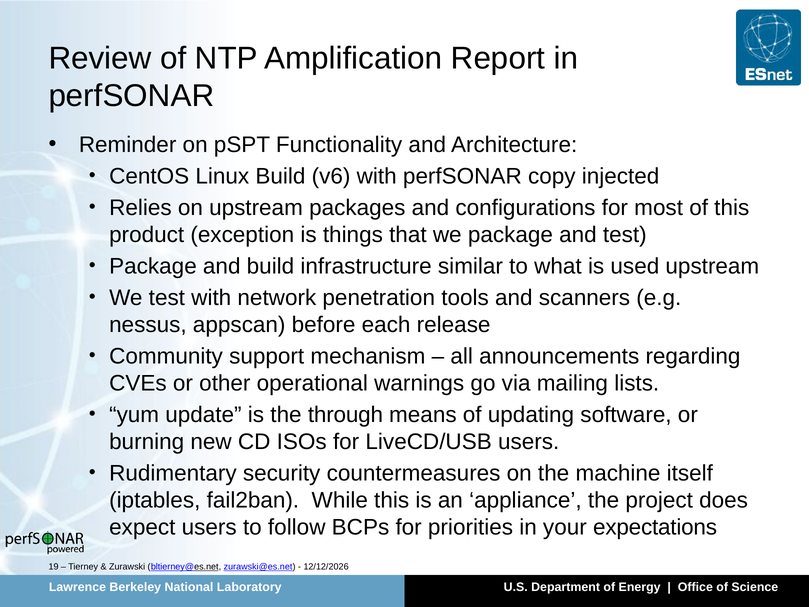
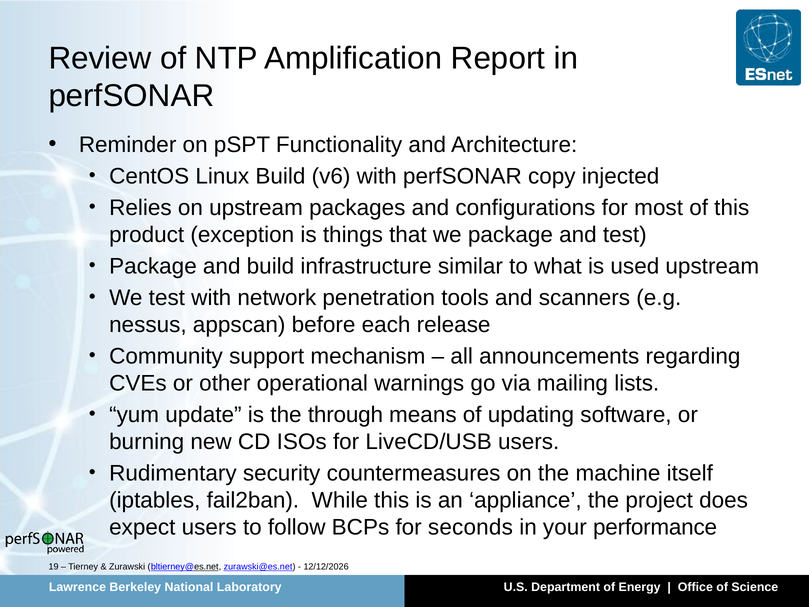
priorities: priorities -> seconds
expectations: expectations -> performance
